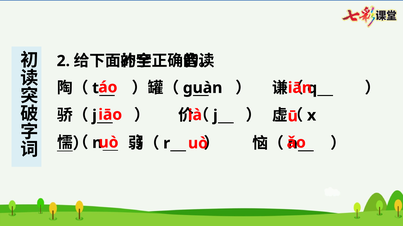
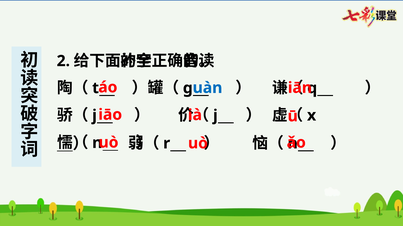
uàn colour: black -> blue
